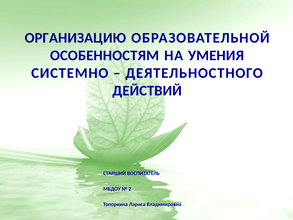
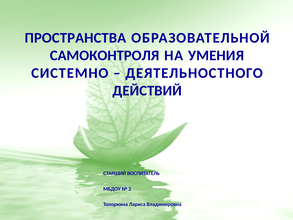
ОРГАНИЗАЦИЮ: ОРГАНИЗАЦИЮ -> ПРОСТРАНСТВА
ОСОБЕННОСТЯМ: ОСОБЕННОСТЯМ -> САМОКОНТРОЛЯ
